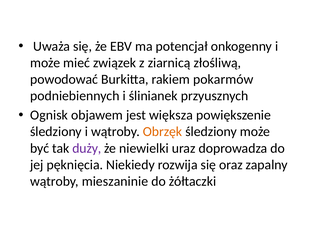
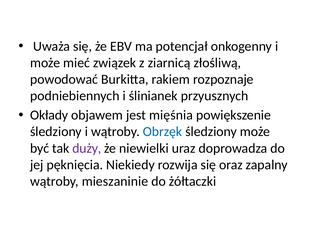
pokarmów: pokarmów -> rozpoznaje
Ognisk: Ognisk -> Okłady
większa: większa -> mięśnia
Obrzęk colour: orange -> blue
